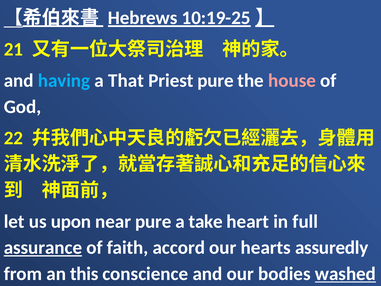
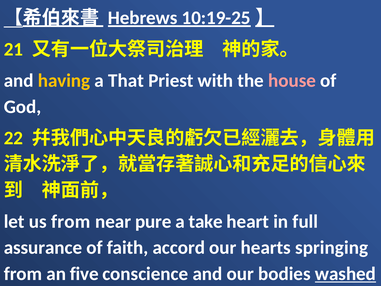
having colour: light blue -> yellow
Priest pure: pure -> with
us upon: upon -> from
assurance underline: present -> none
assuredly: assuredly -> springing
this: this -> five
